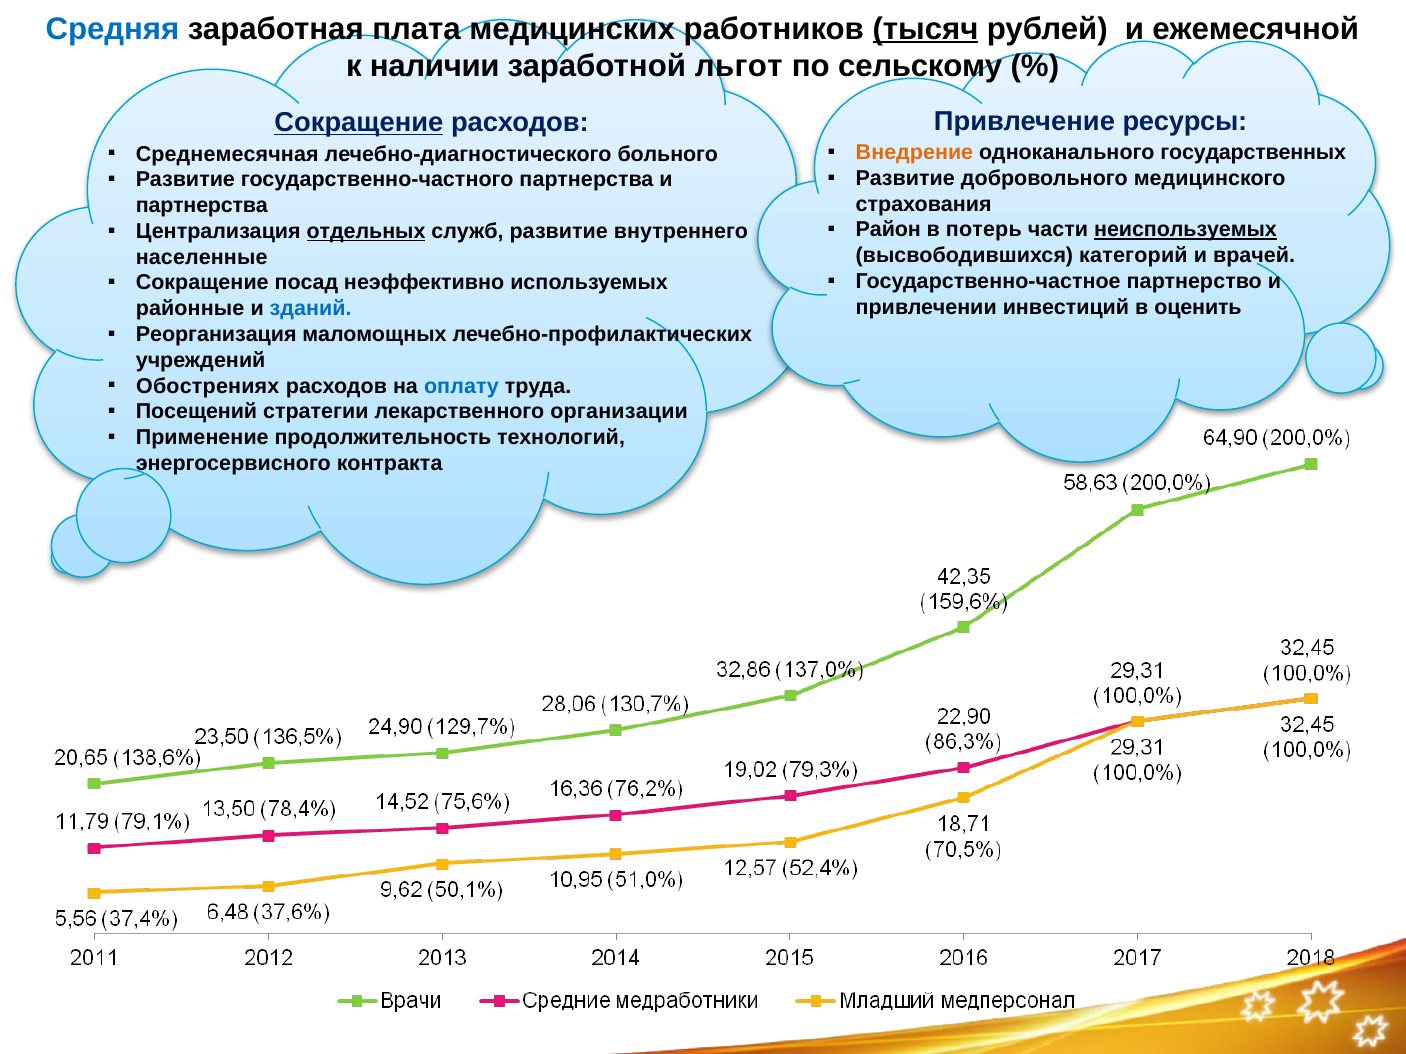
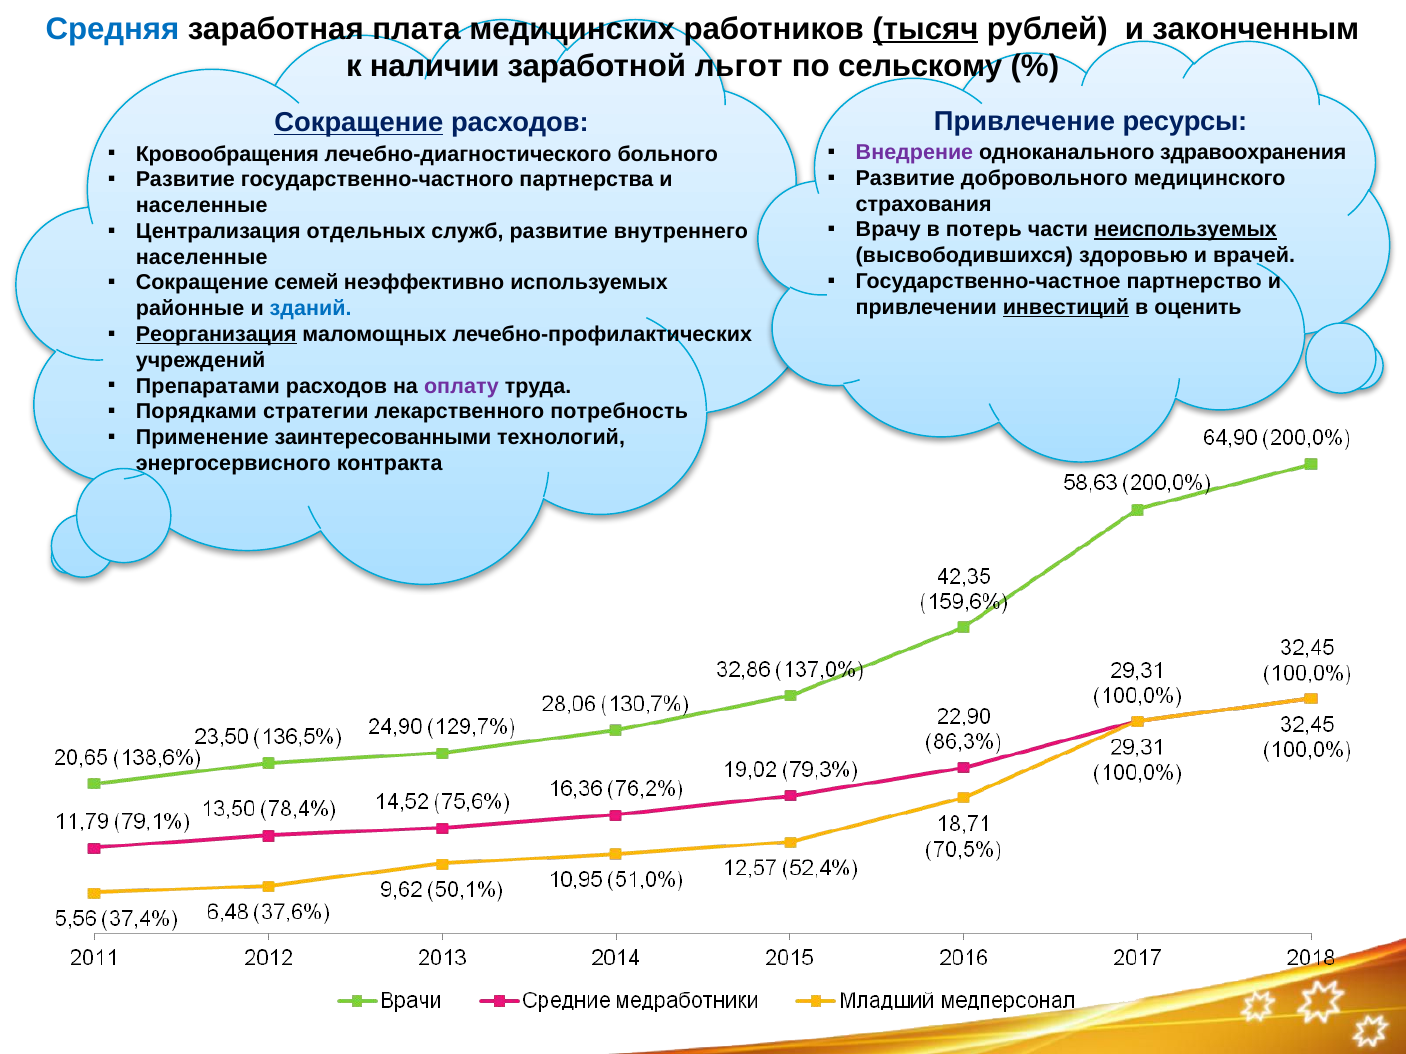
ежемесячной: ежемесячной -> законченным
Внедрение colour: orange -> purple
государственных: государственных -> здравоохранения
Среднемесячная: Среднемесячная -> Кровообращения
партнерства at (202, 206): партнерства -> населенные
Район: Район -> Врачу
отдельных underline: present -> none
категорий: категорий -> здоровью
посад: посад -> семей
инвестиций underline: none -> present
Реорганизация underline: none -> present
Обострениях: Обострениях -> Препаратами
оплату colour: blue -> purple
Посещений: Посещений -> Порядками
организации: организации -> потребность
продолжительность: продолжительность -> заинтересованными
